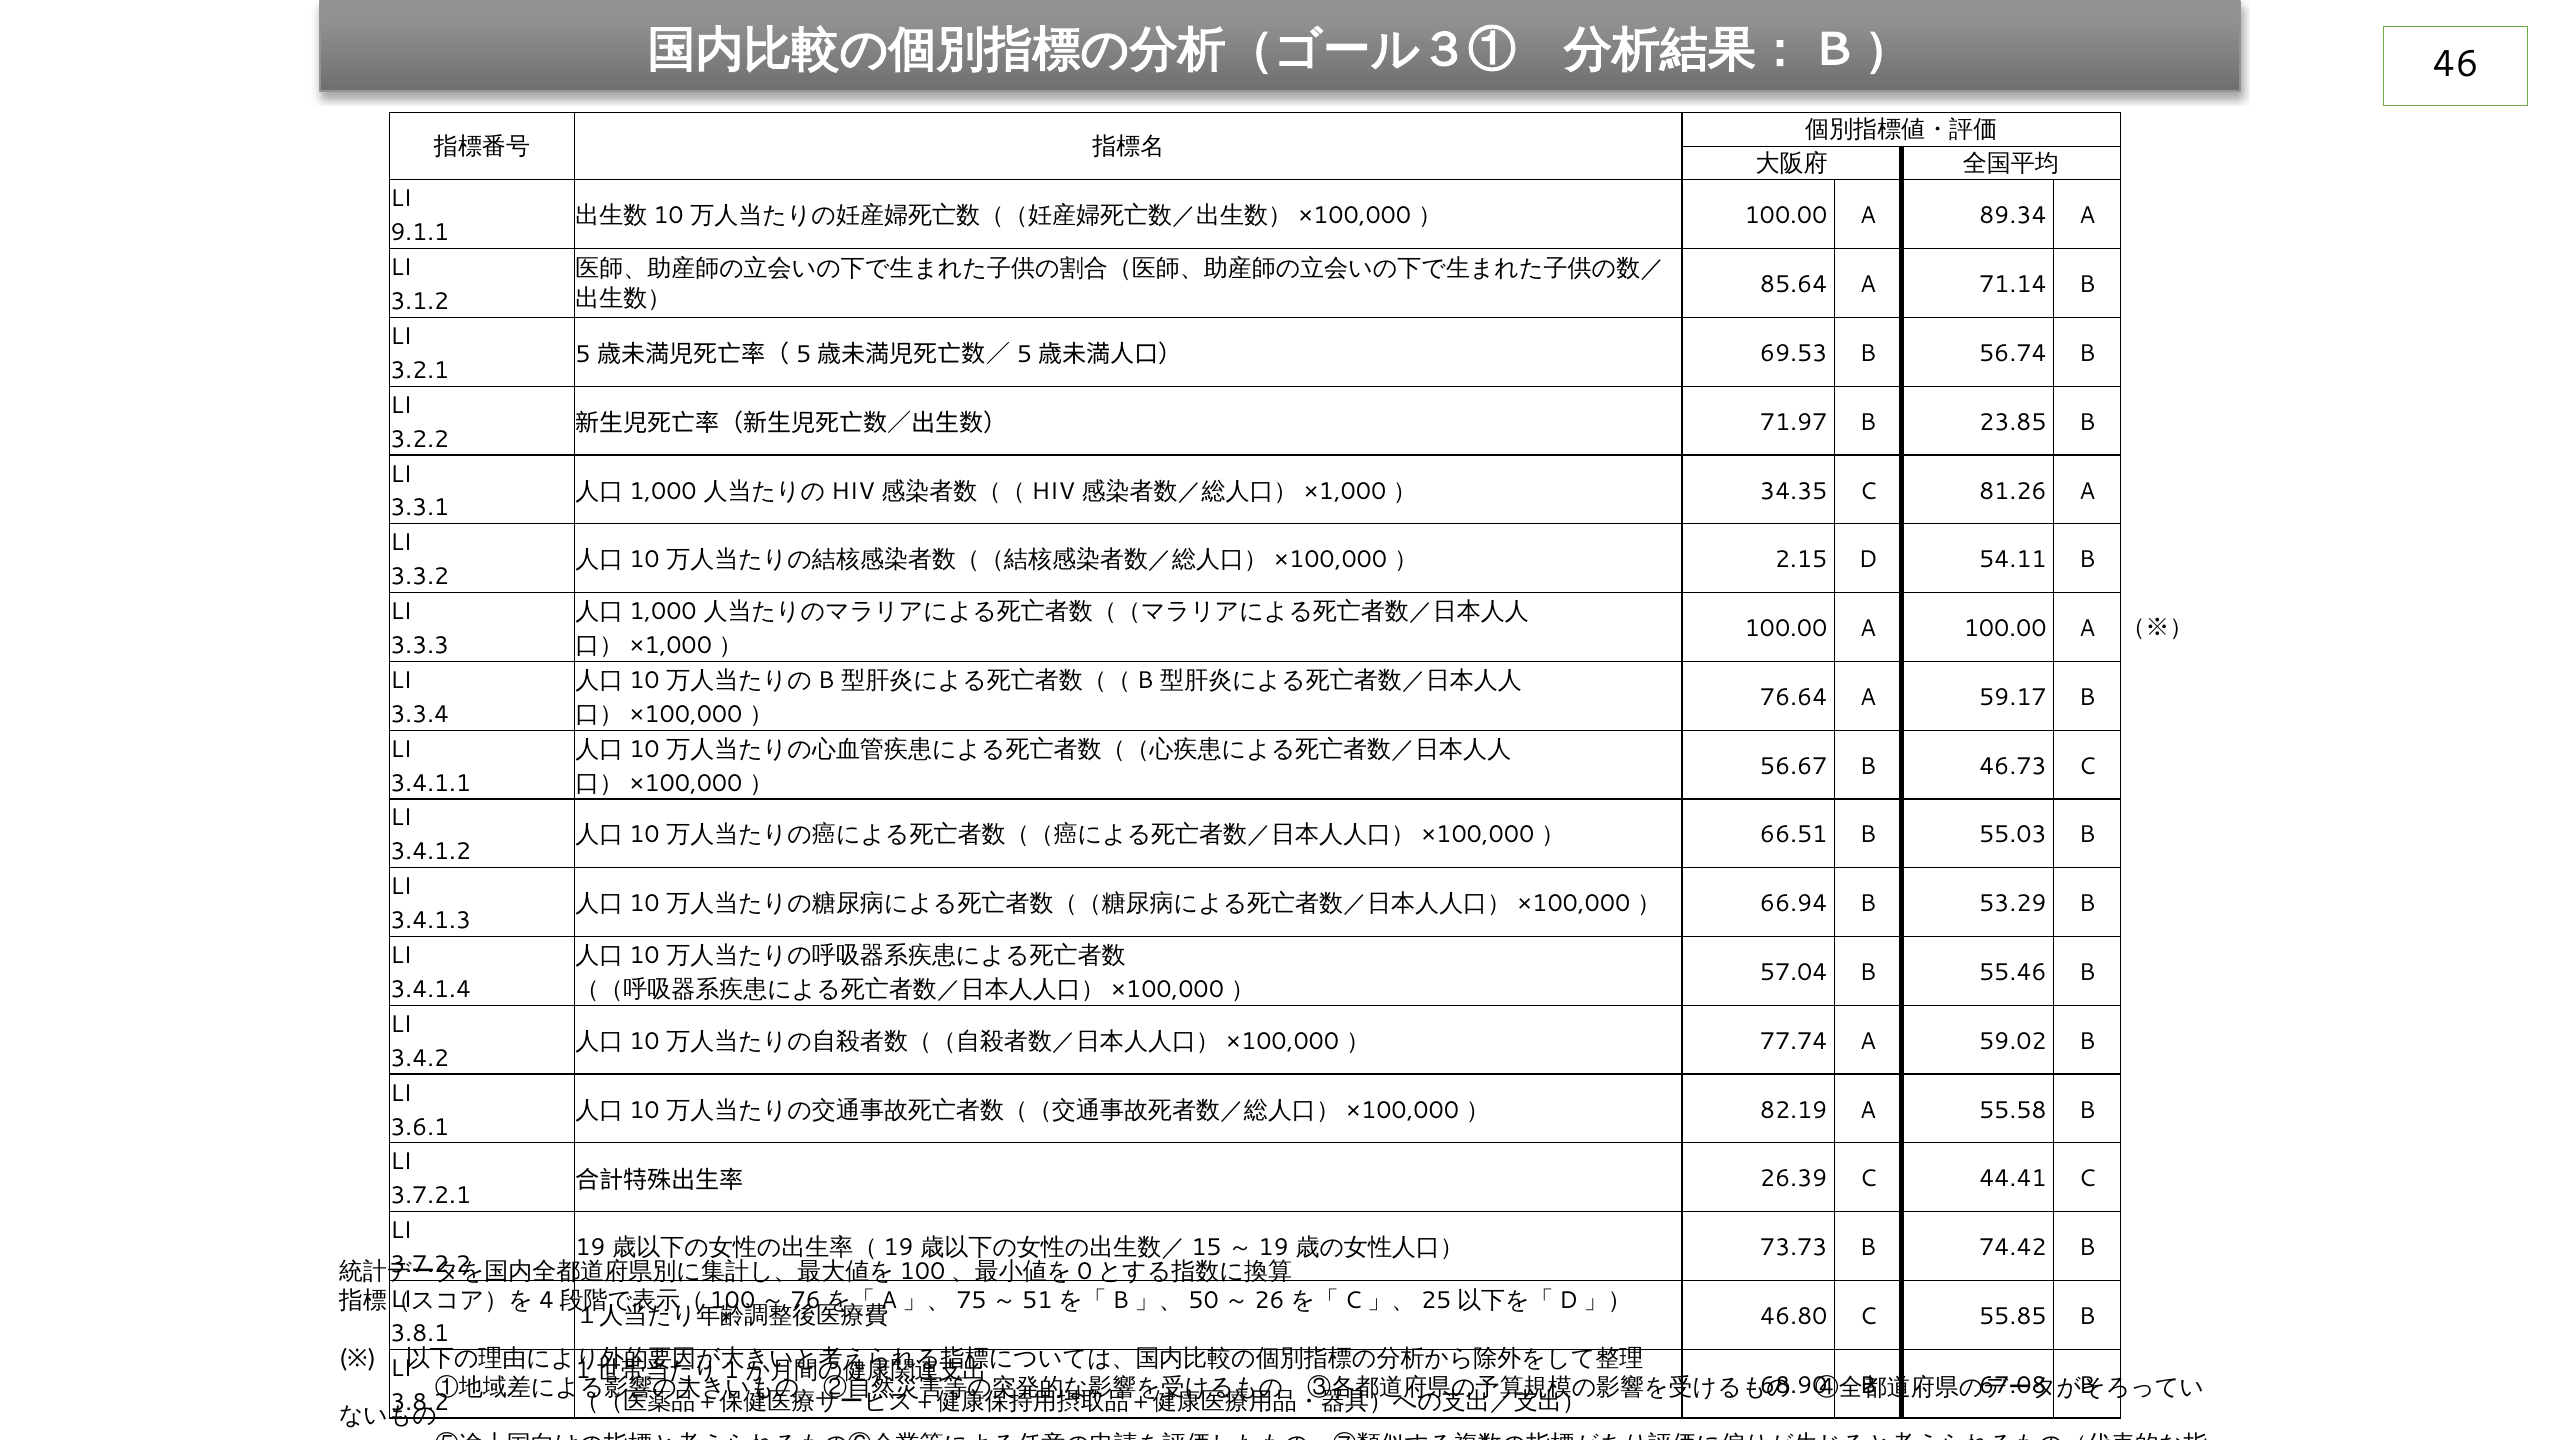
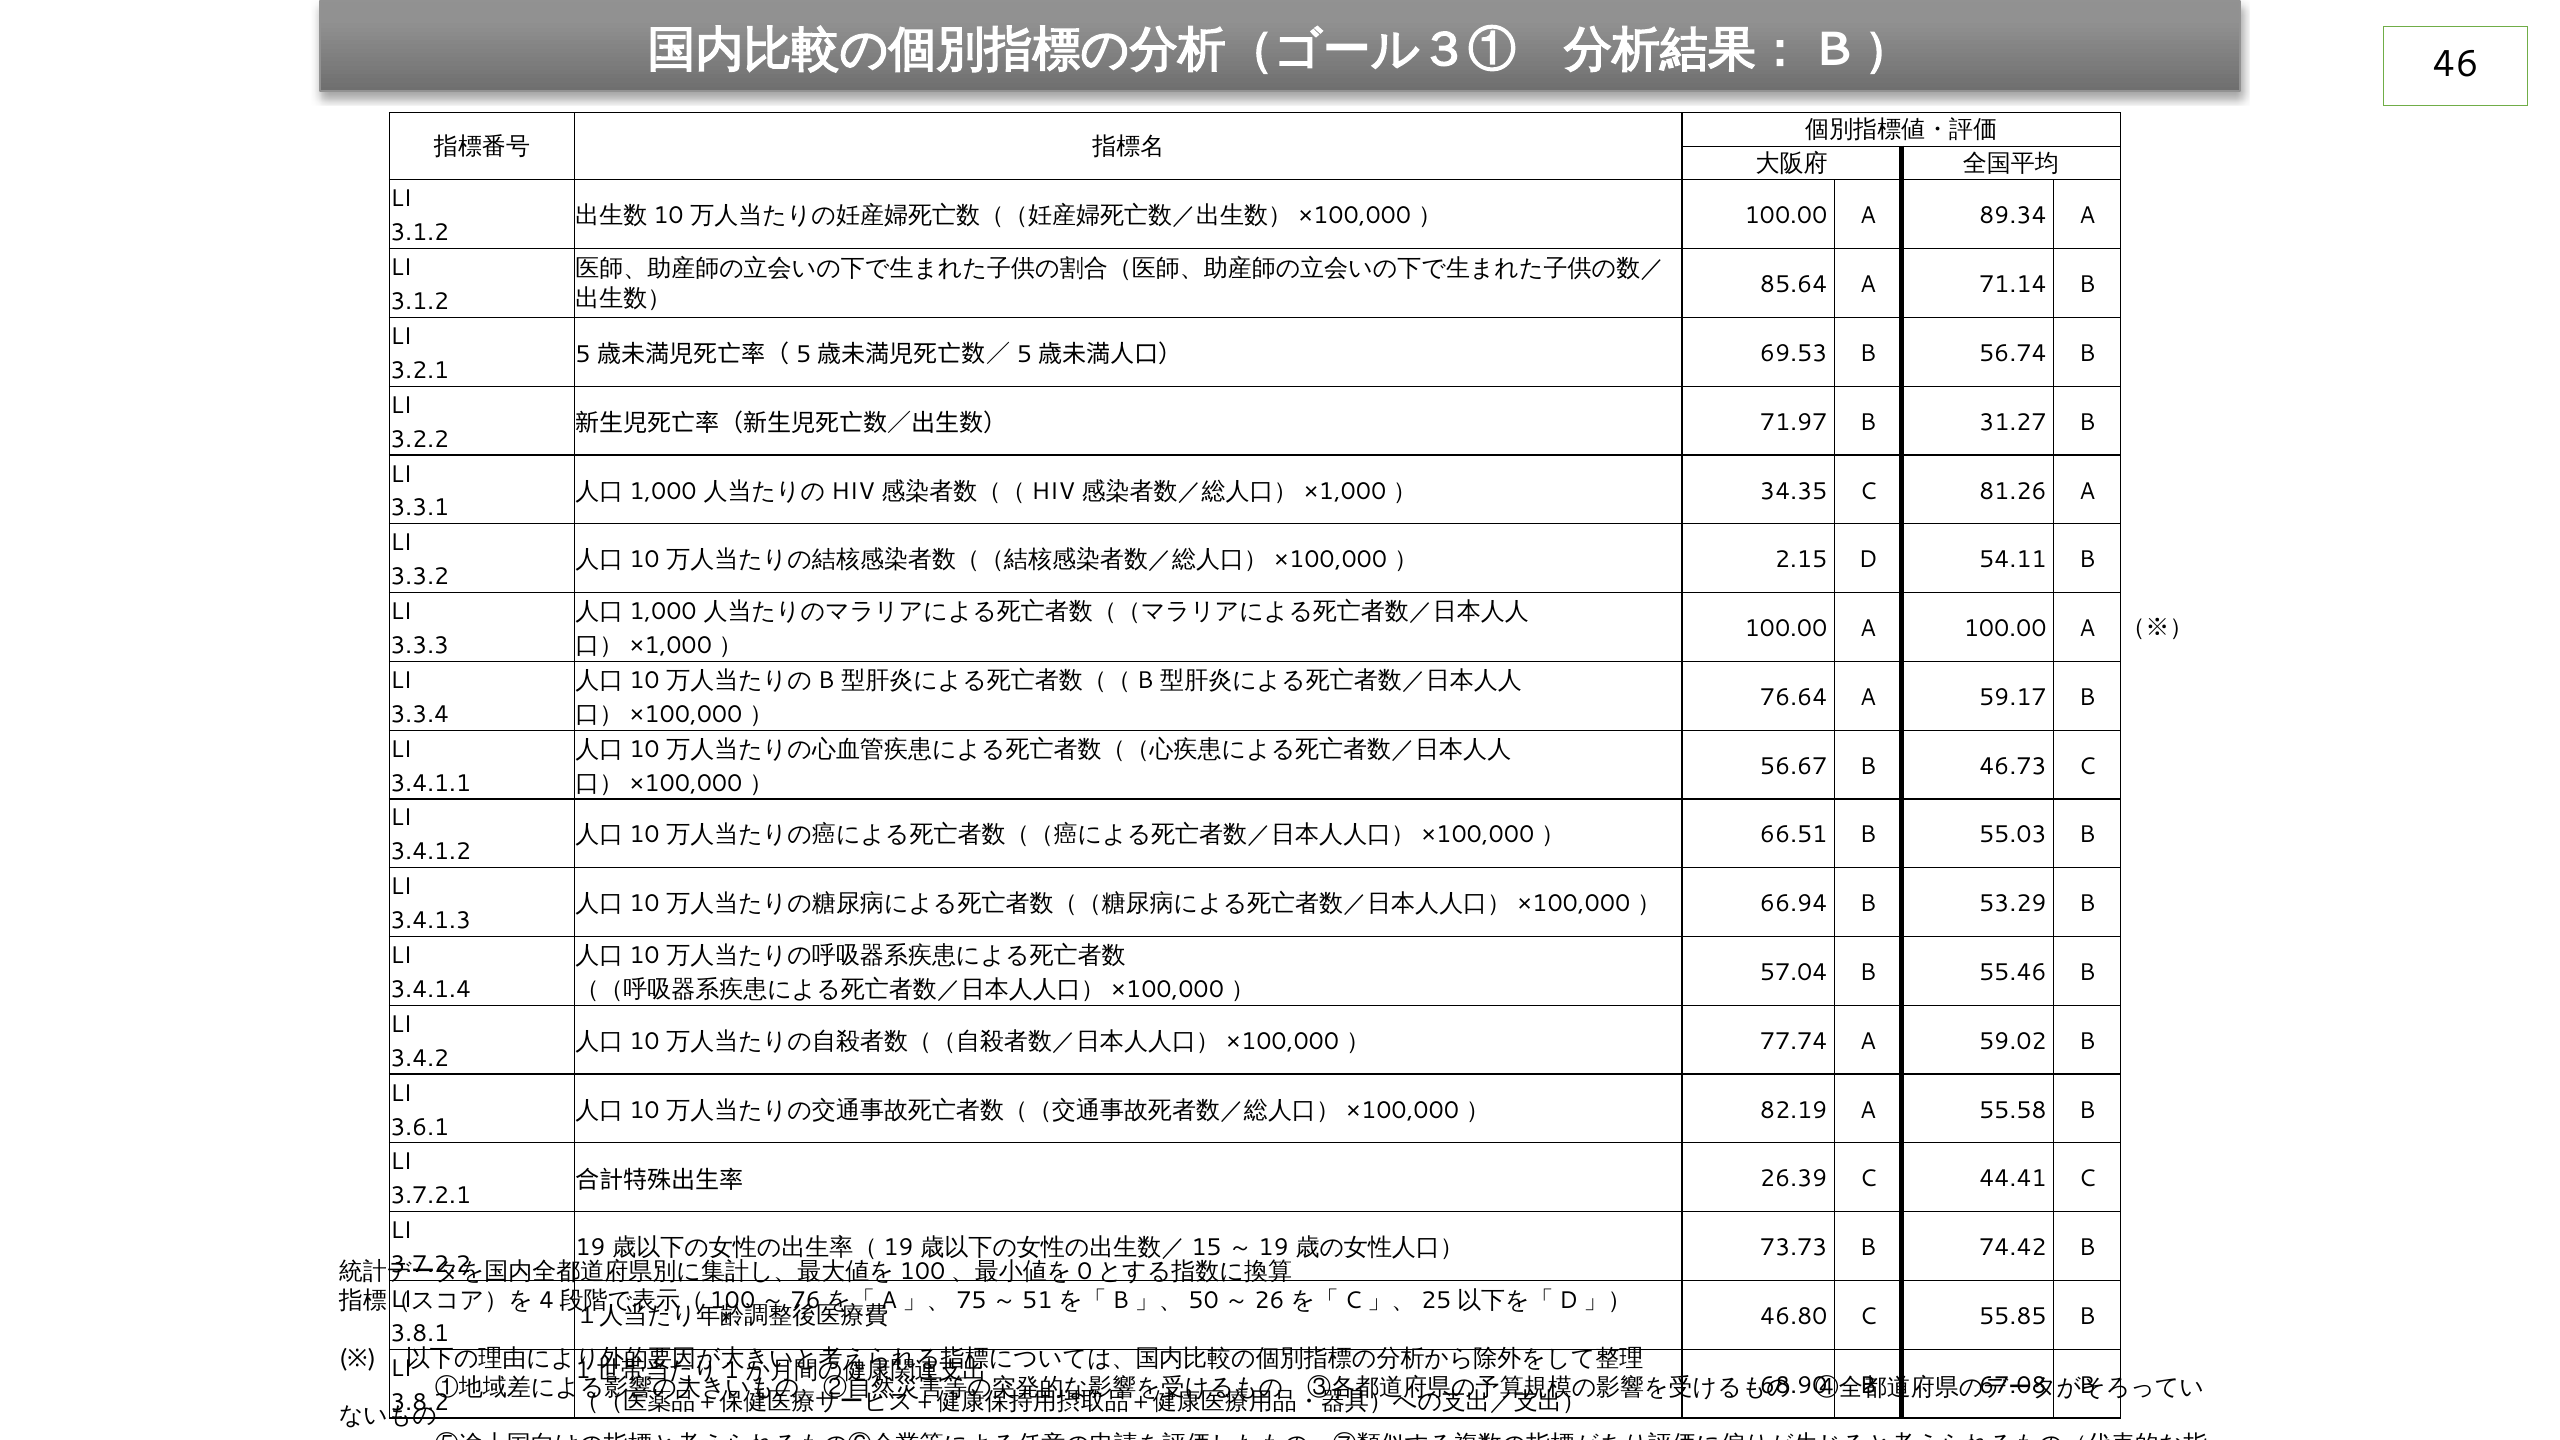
9.1.1 at (420, 233): 9.1.1 -> 3.1.2
23.85: 23.85 -> 31.27
